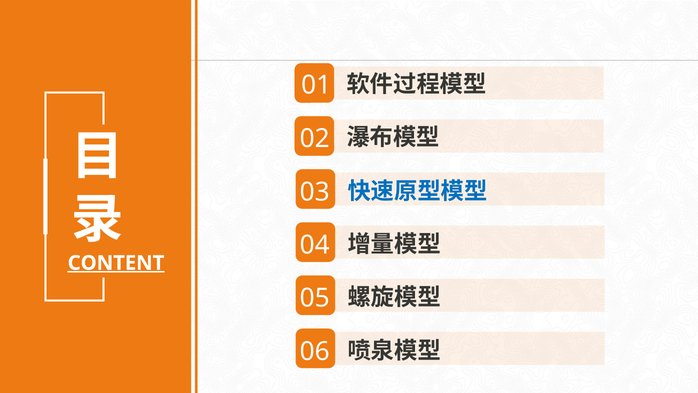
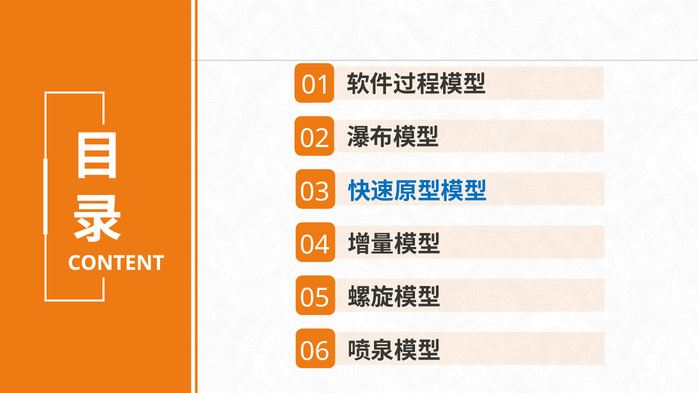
CONTENT underline: present -> none
